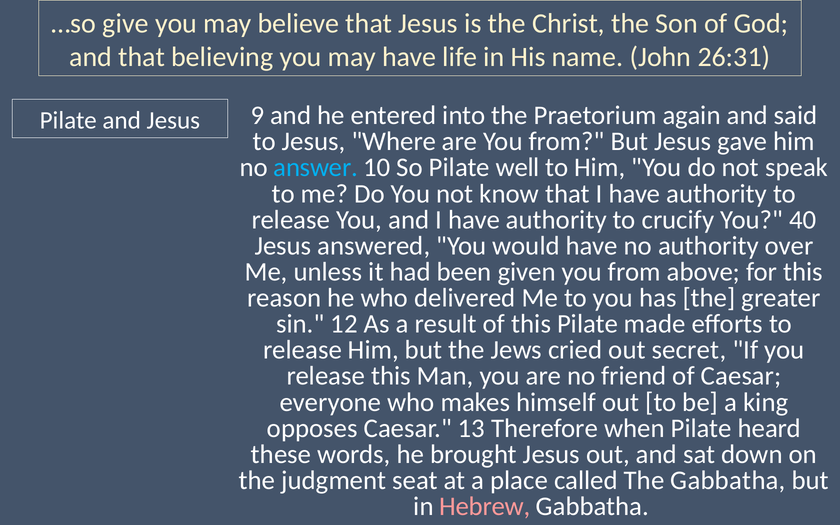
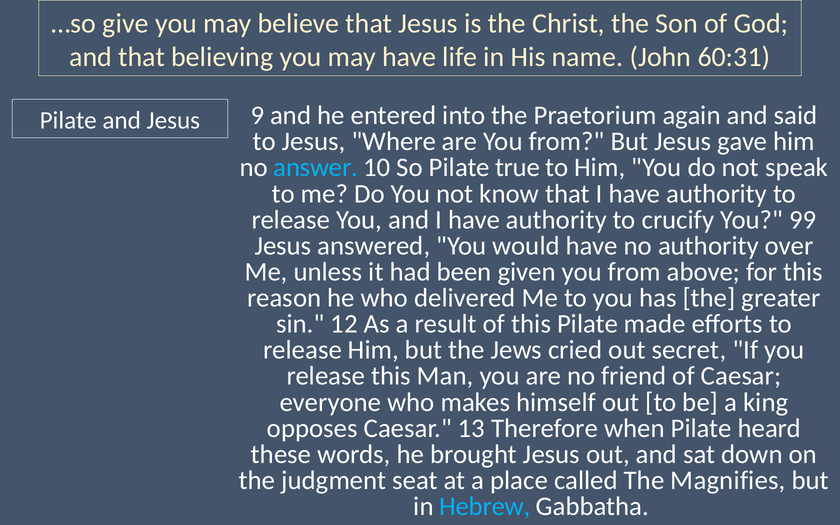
26:31: 26:31 -> 60:31
well: well -> true
40: 40 -> 99
The Gabbatha: Gabbatha -> Magnifies
Hebrew colour: pink -> light blue
